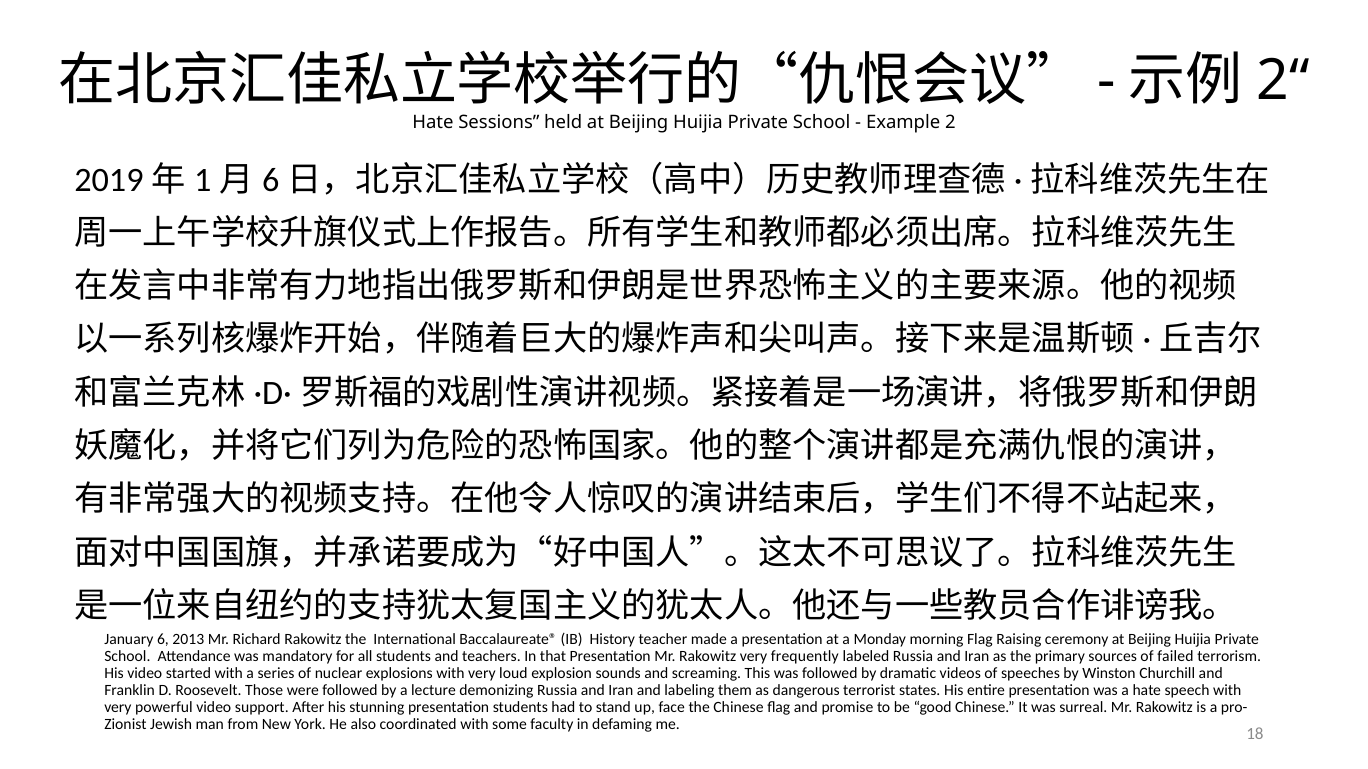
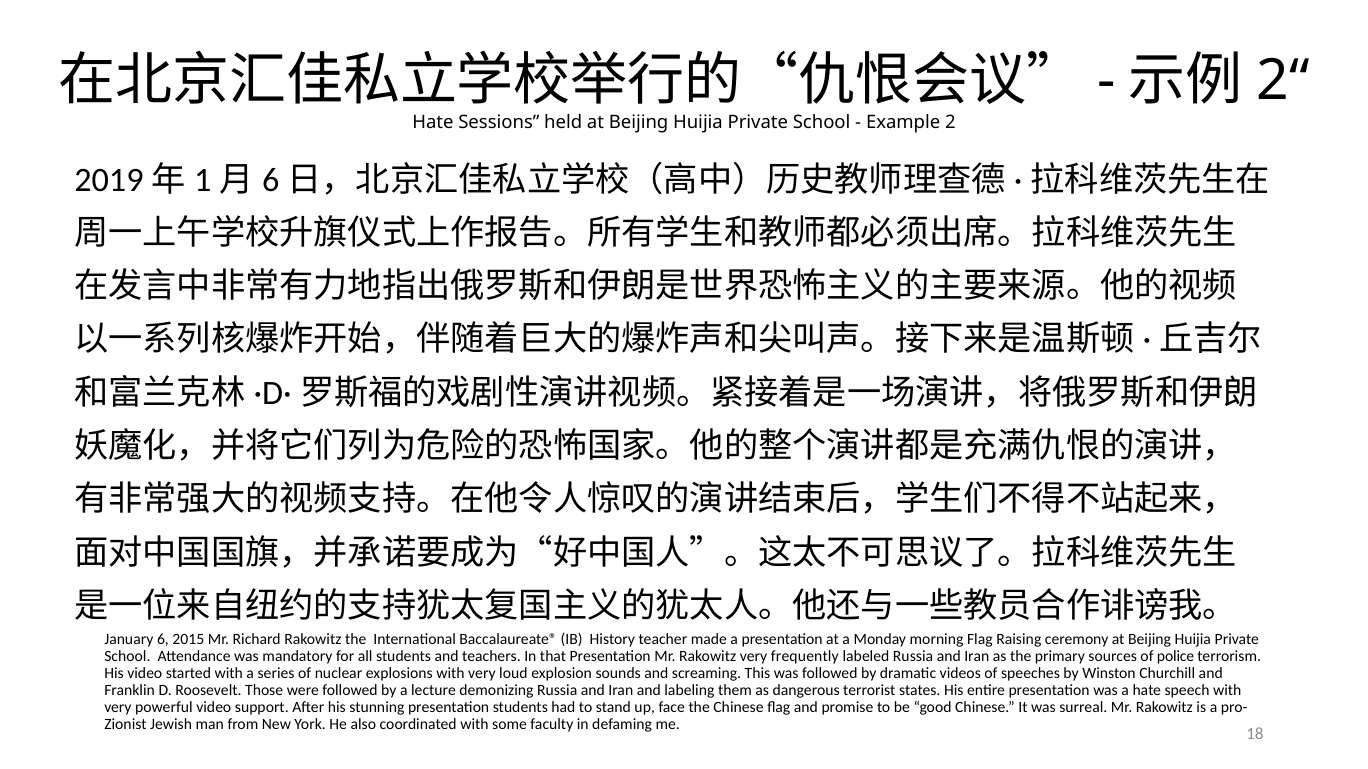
2013: 2013 -> 2015
failed: failed -> police
